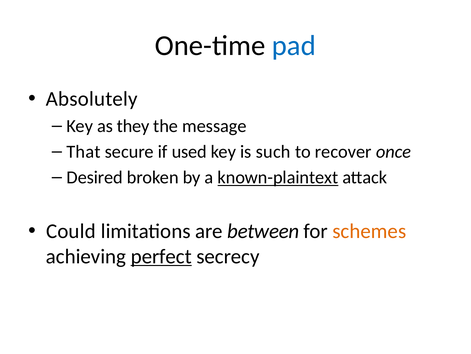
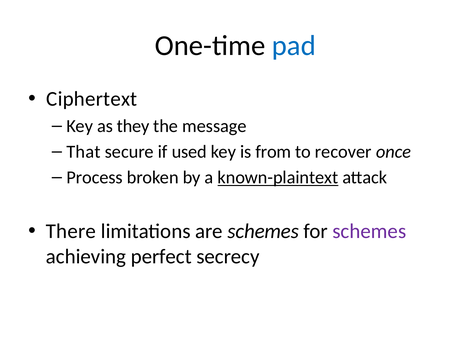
Absolutely: Absolutely -> Ciphertext
such: such -> from
Desired: Desired -> Process
Could: Could -> There
are between: between -> schemes
schemes at (369, 231) colour: orange -> purple
perfect underline: present -> none
